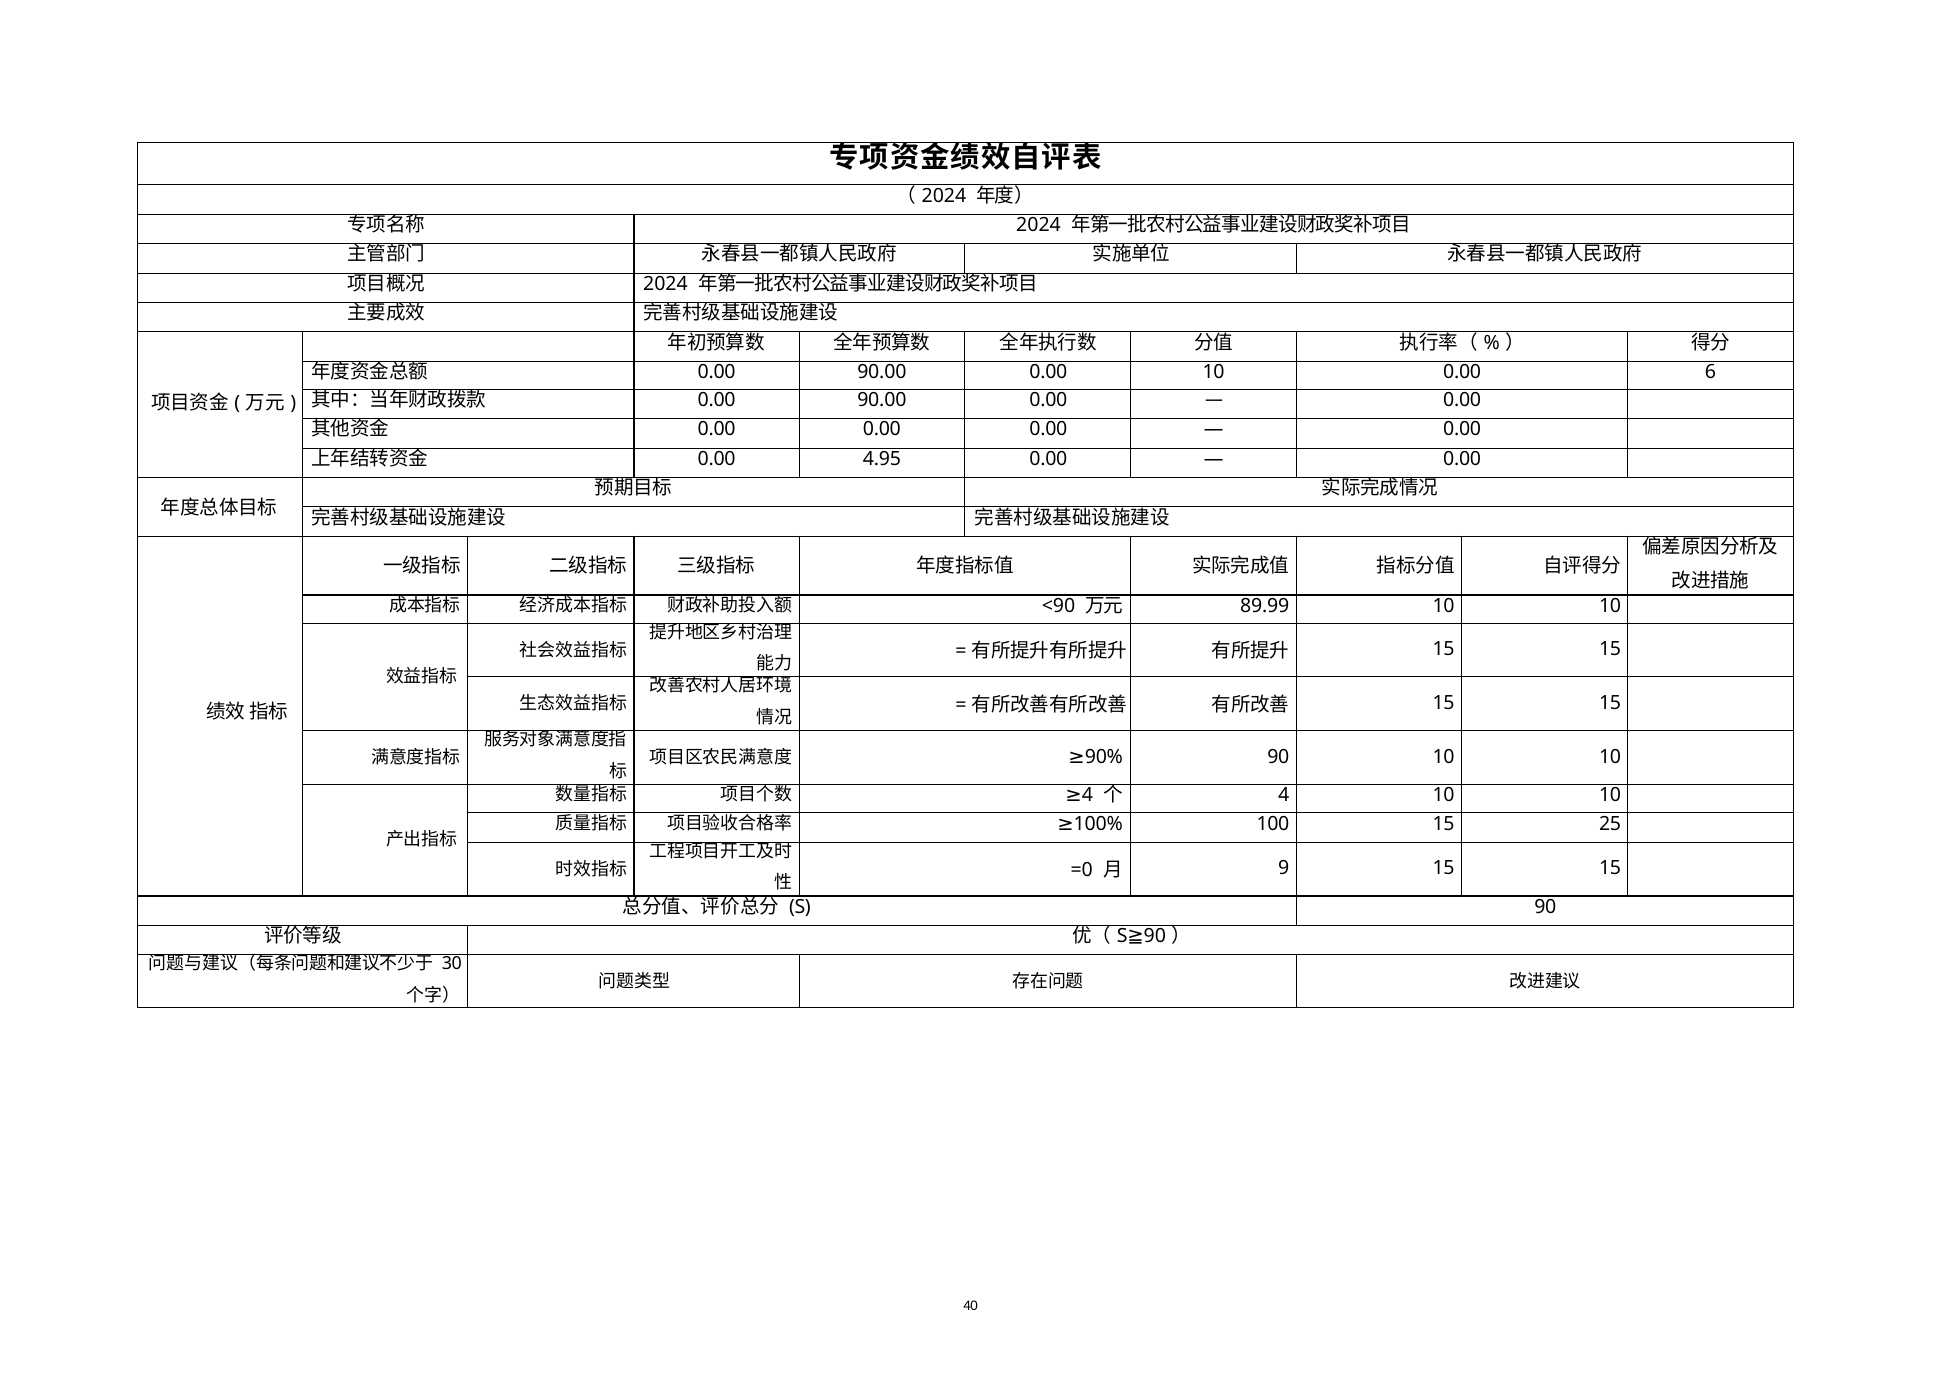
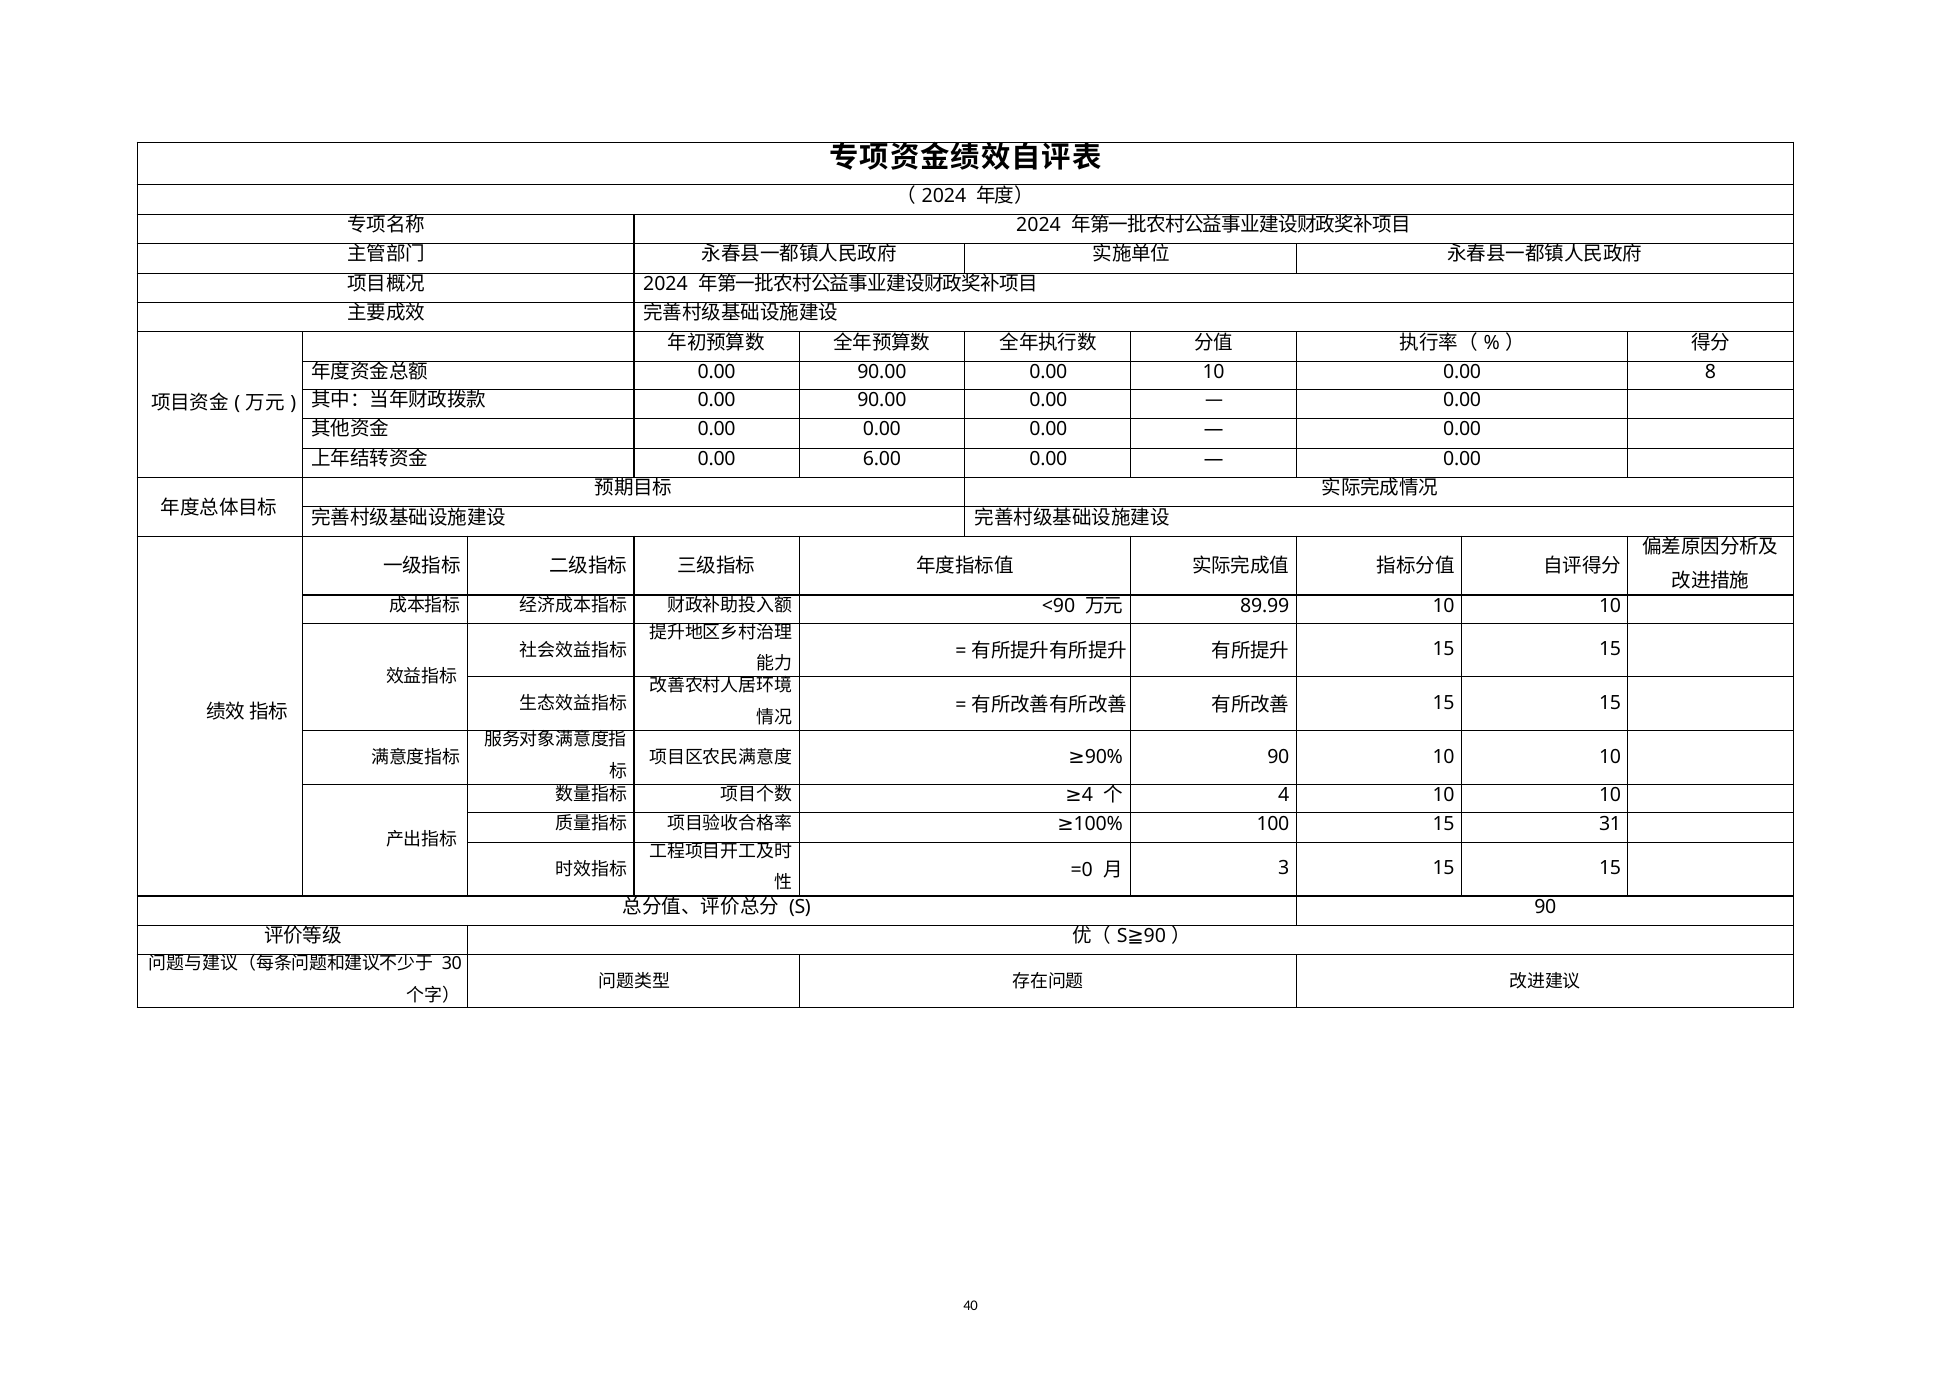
6: 6 -> 8
4.95: 4.95 -> 6.00
25: 25 -> 31
9: 9 -> 3
